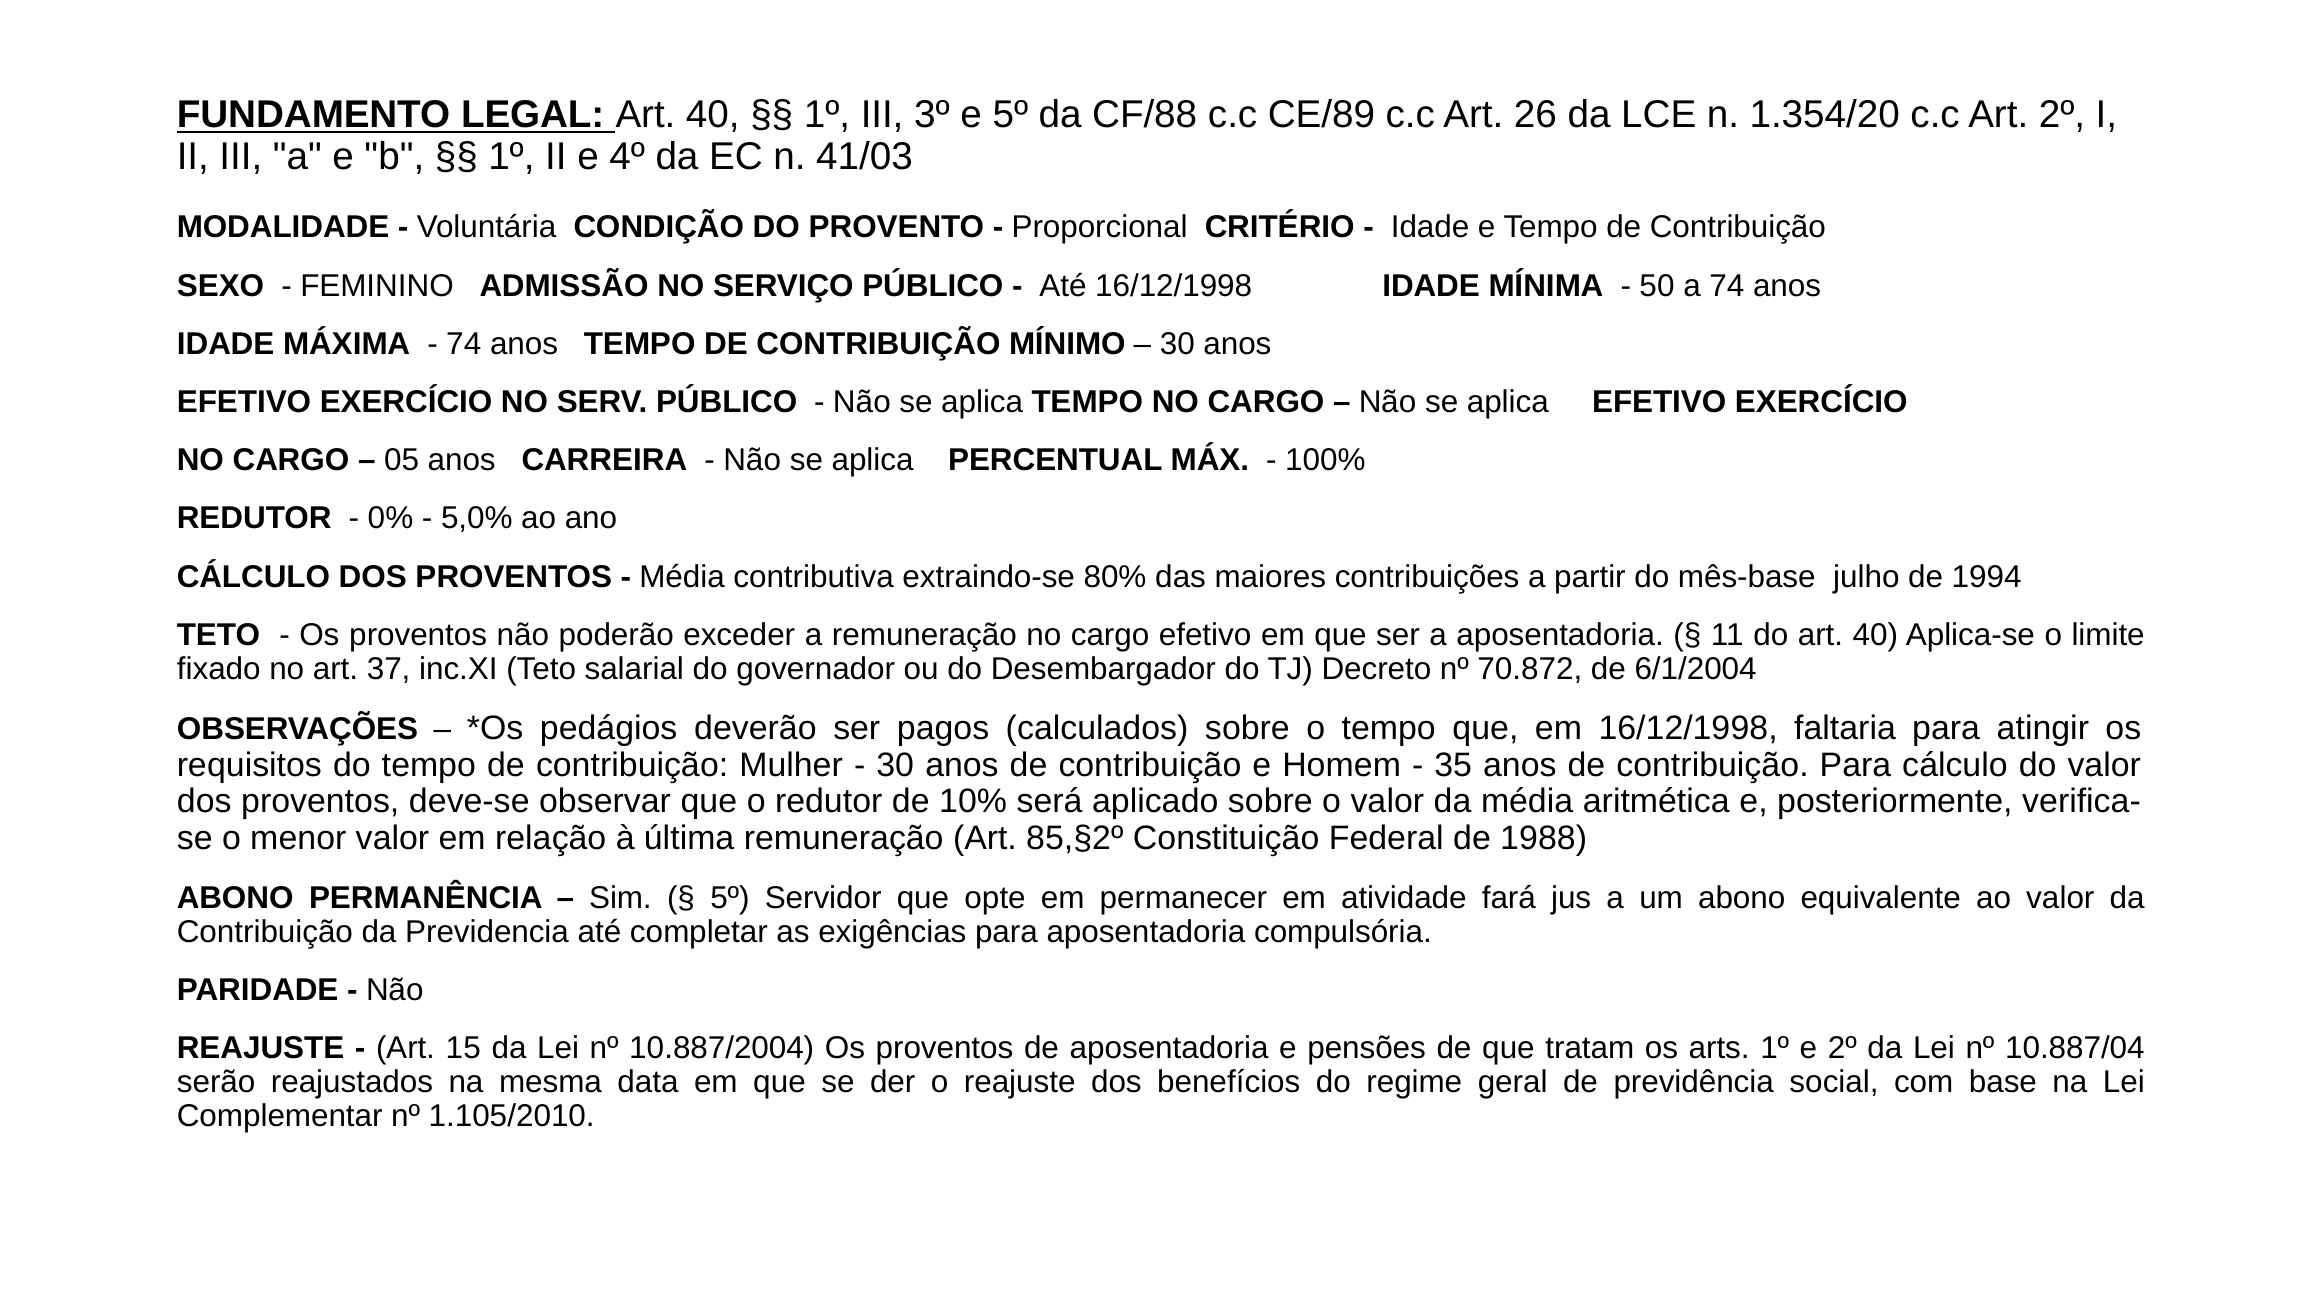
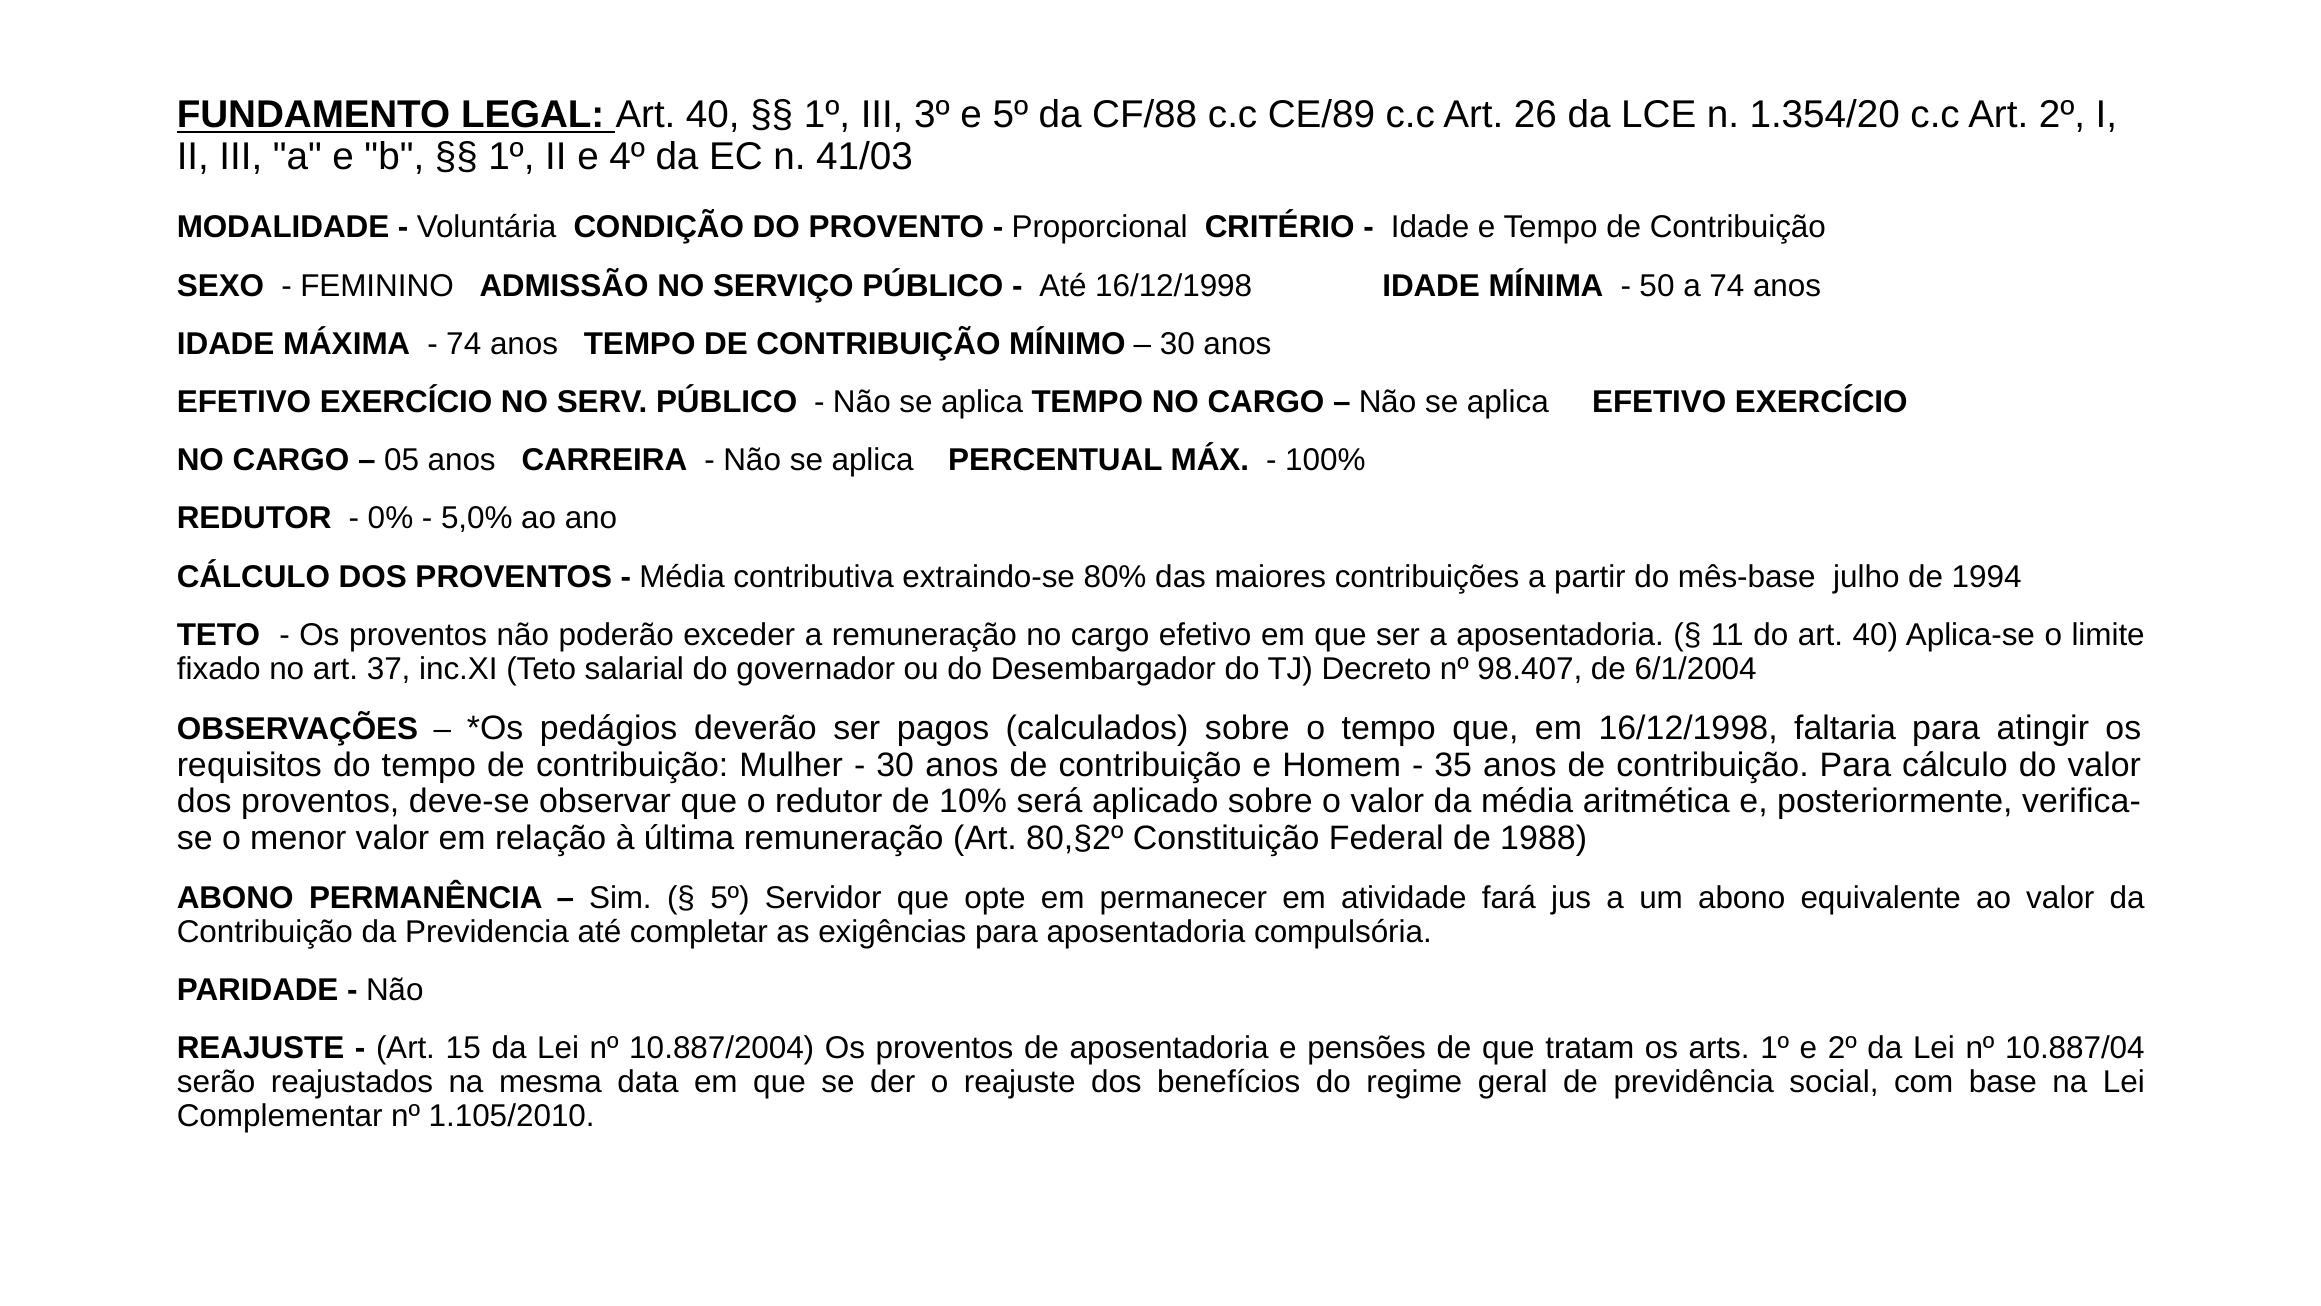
70.872: 70.872 -> 98.407
85,§2º: 85,§2º -> 80,§2º
